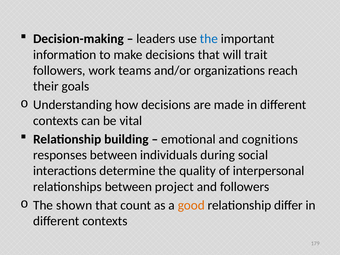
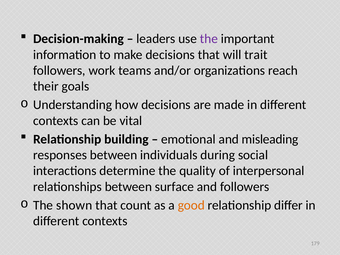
the at (209, 39) colour: blue -> purple
cognitions: cognitions -> misleading
project: project -> surface
